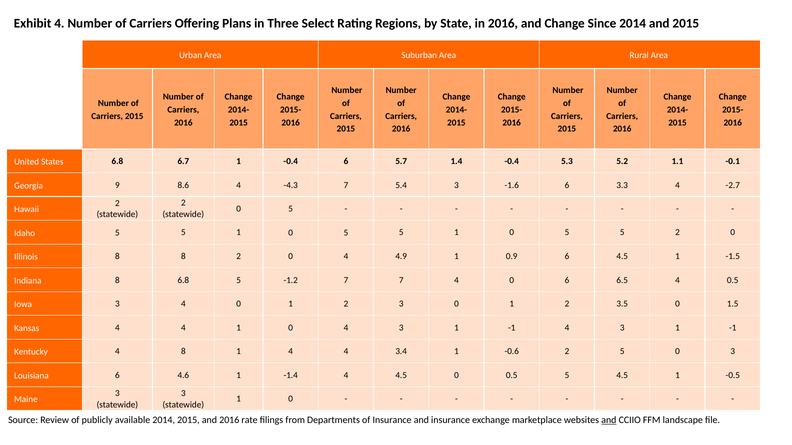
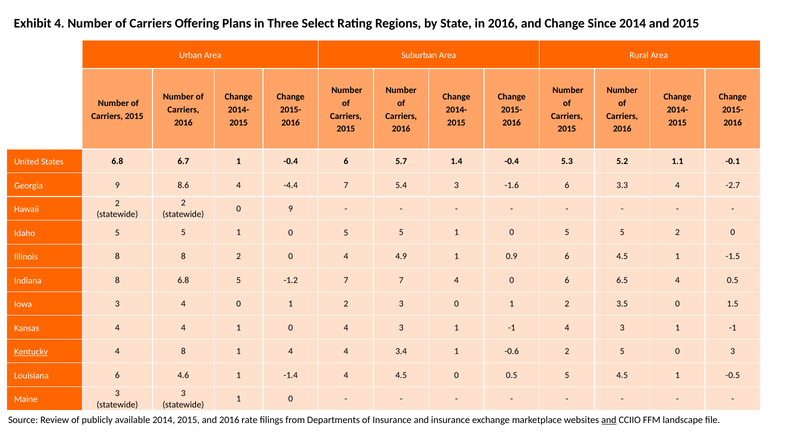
-4.3: -4.3 -> -4.4
5 at (291, 209): 5 -> 9
Kentucky underline: none -> present
